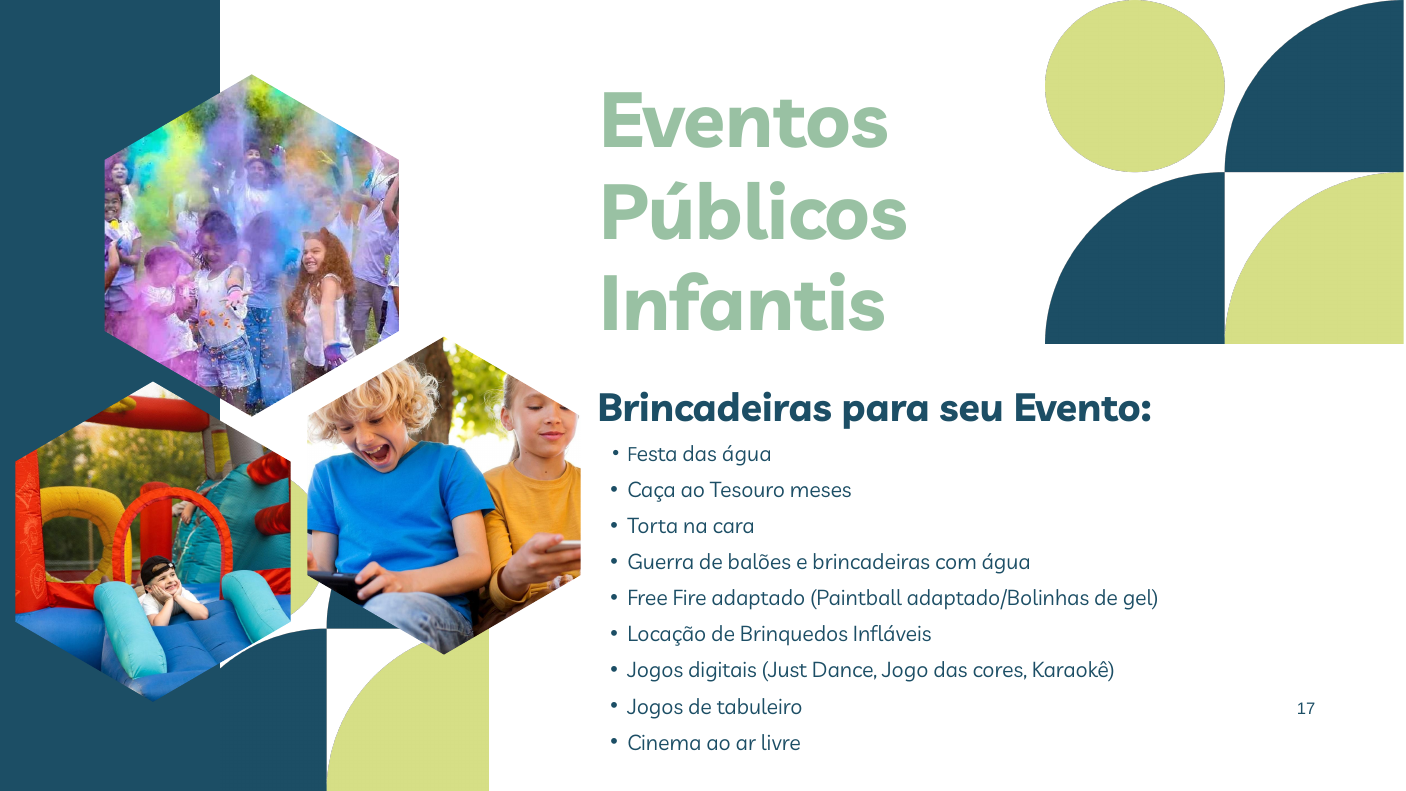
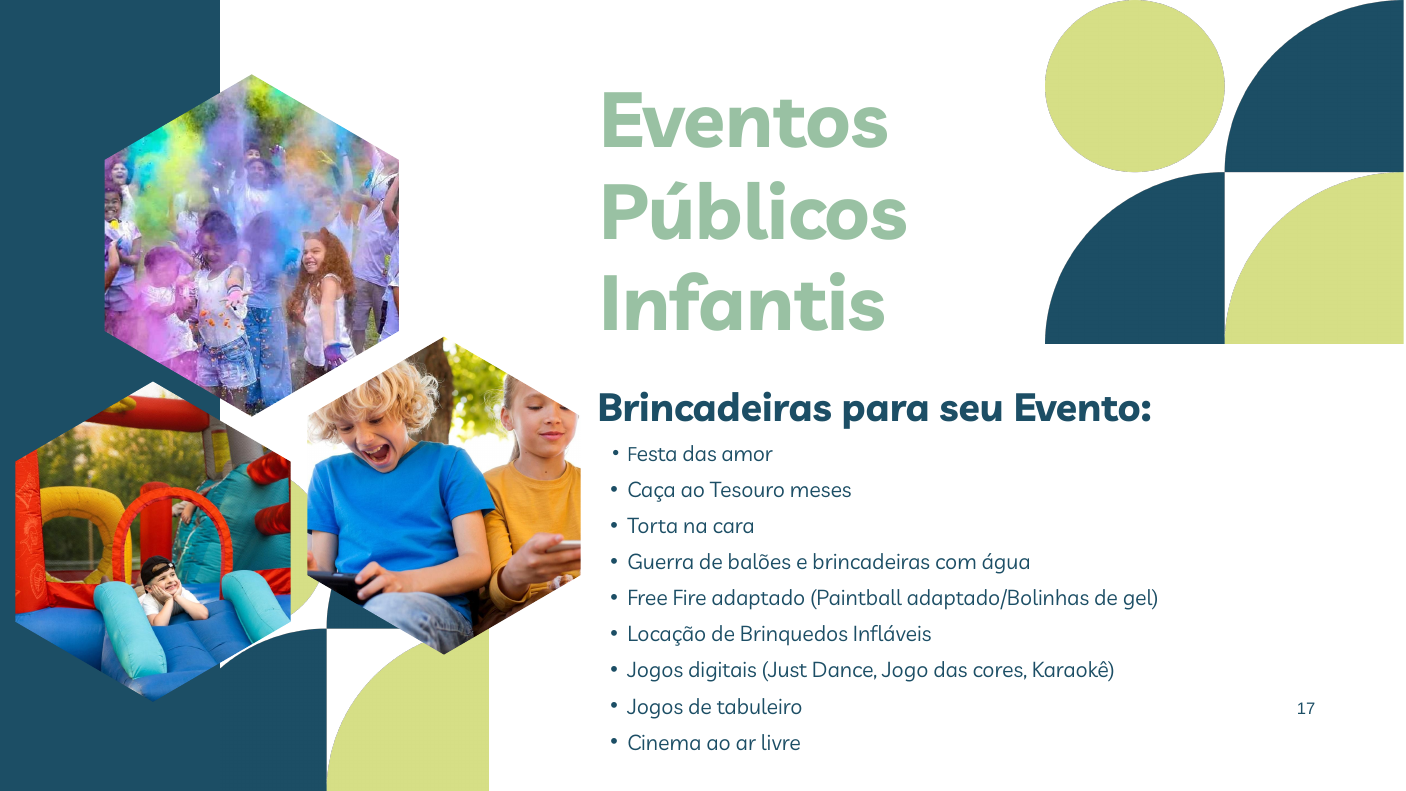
das água: água -> amor
